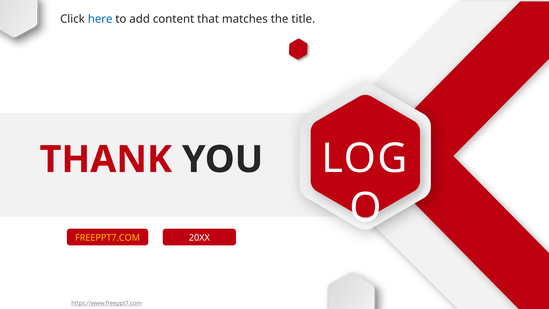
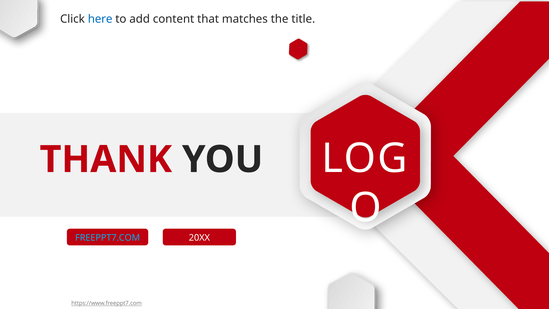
FREEPPT7.COM colour: yellow -> light blue
